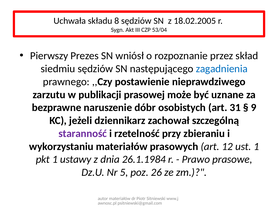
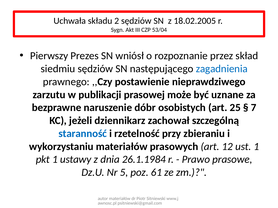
8: 8 -> 2
31: 31 -> 25
9: 9 -> 7
staranność colour: purple -> blue
26: 26 -> 61
